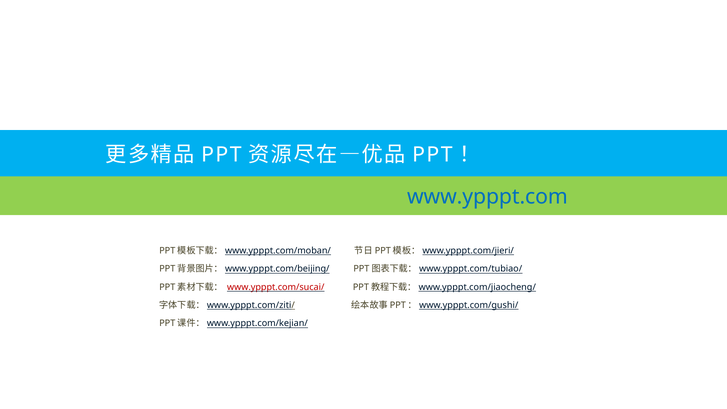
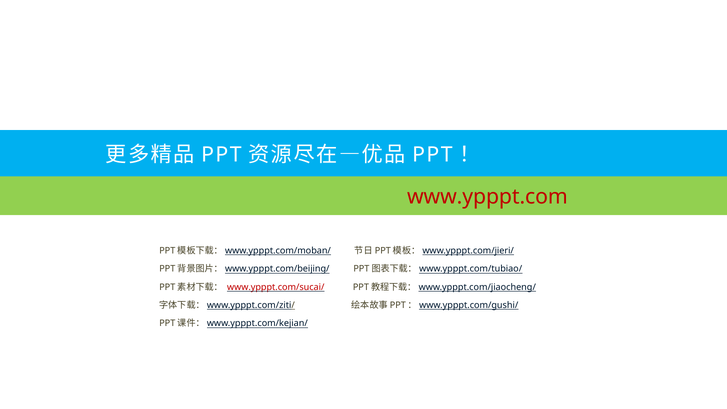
www.ypppt.com colour: blue -> red
